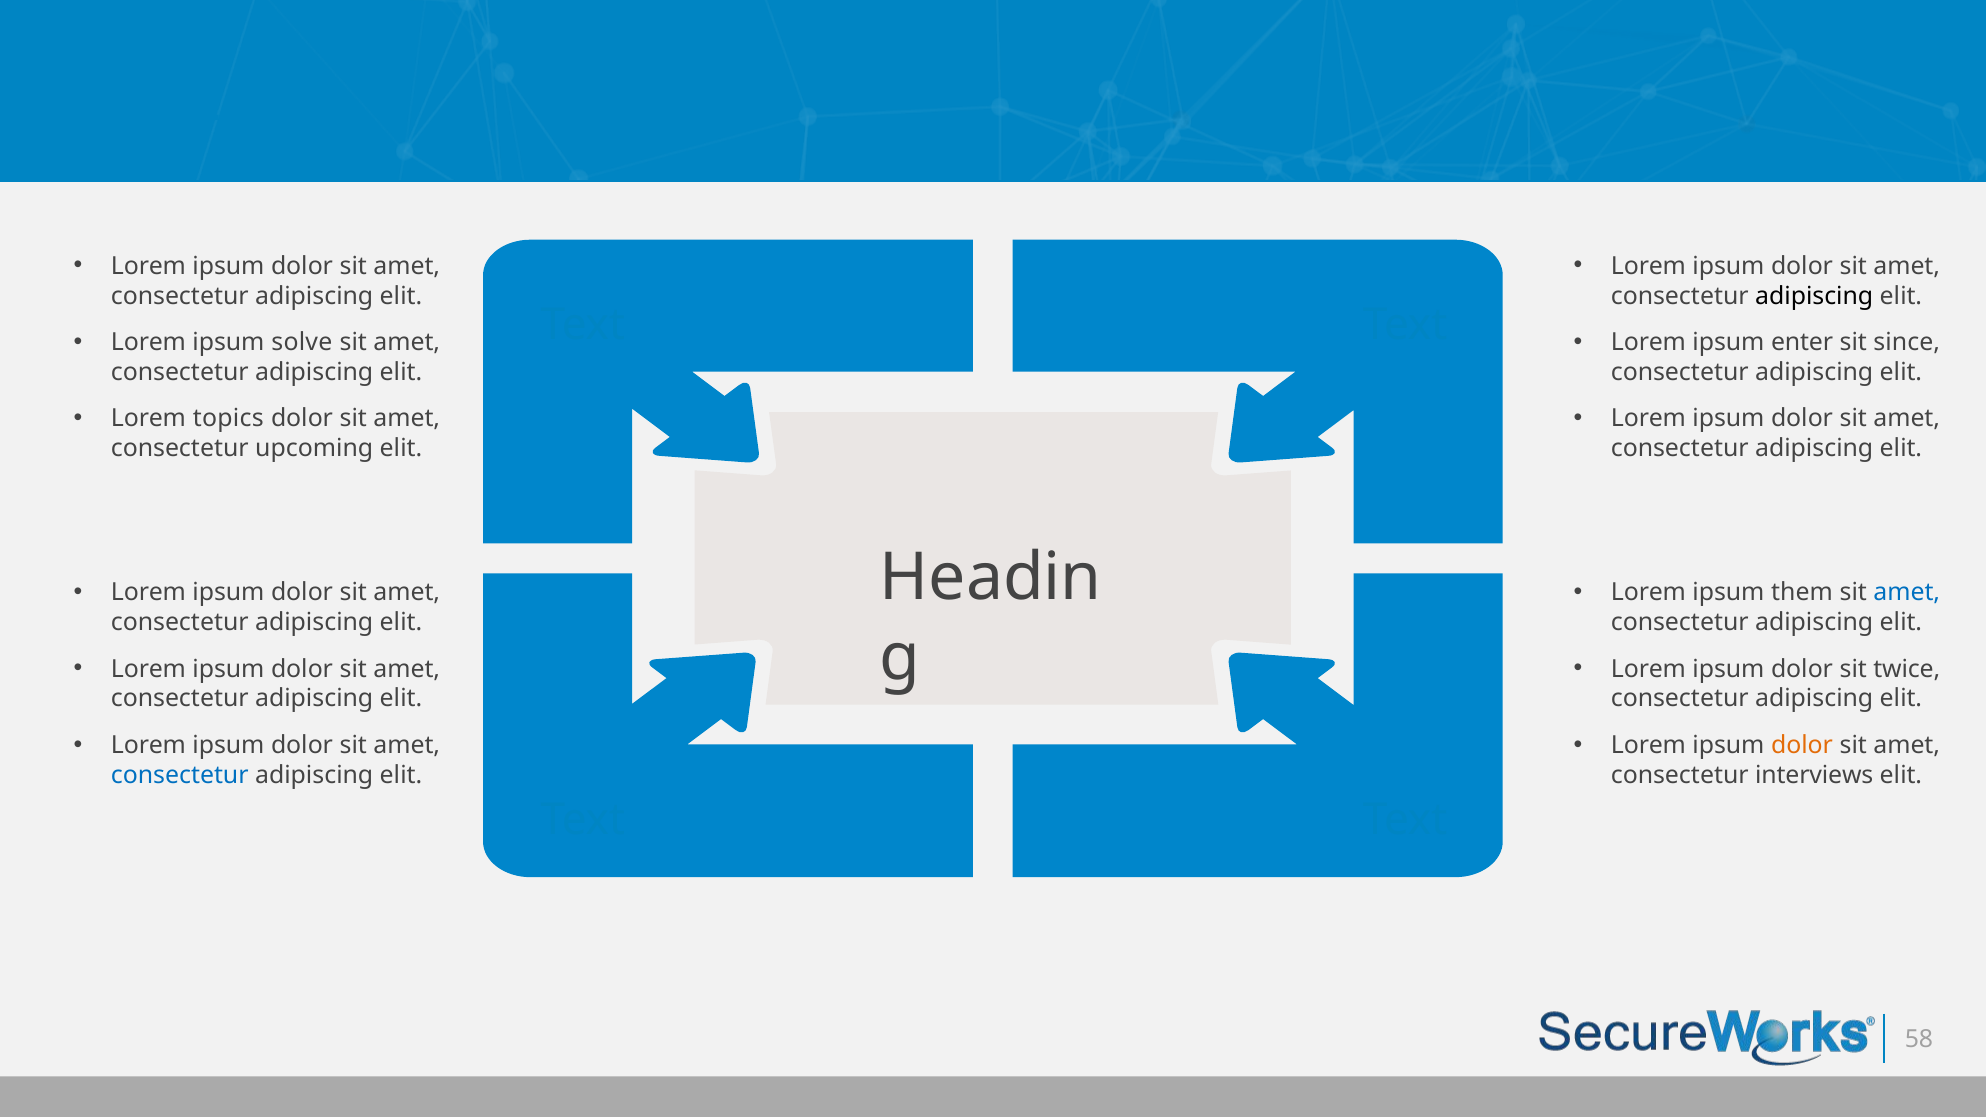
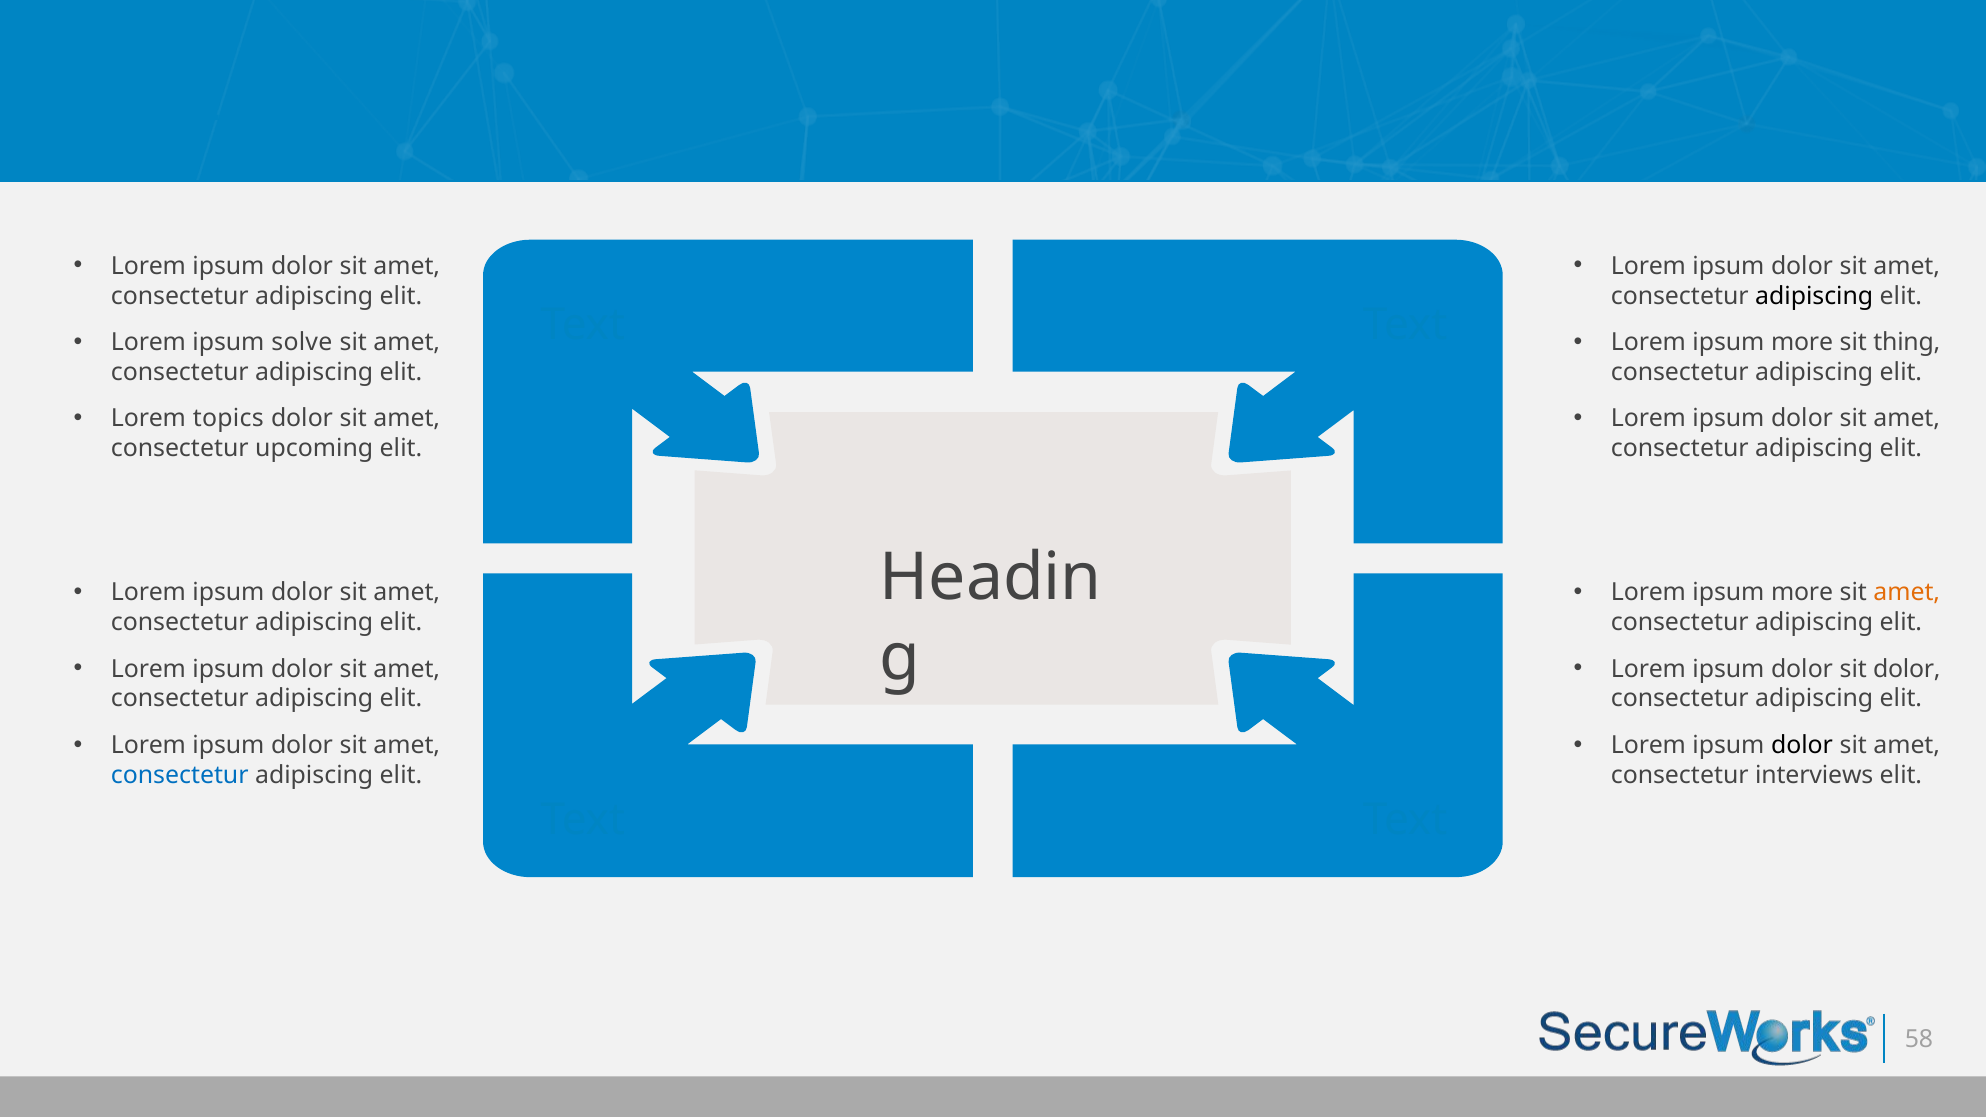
enter at (1802, 342): enter -> more
since: since -> thing
them at (1802, 593): them -> more
amet at (1907, 593) colour: blue -> orange
sit twice: twice -> dolor
dolor at (1802, 745) colour: orange -> black
